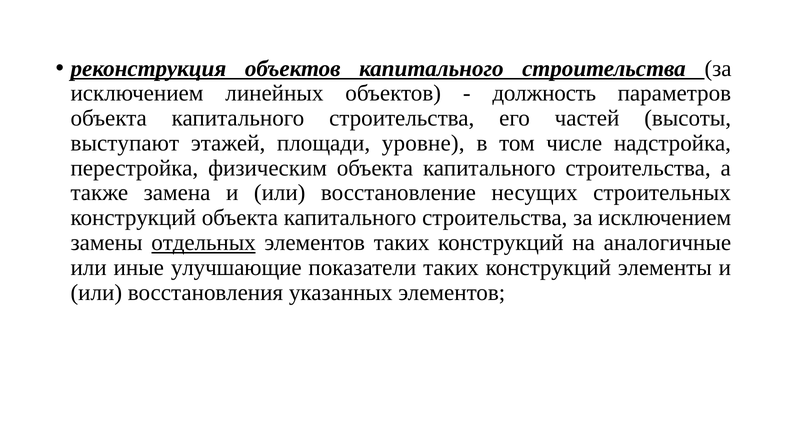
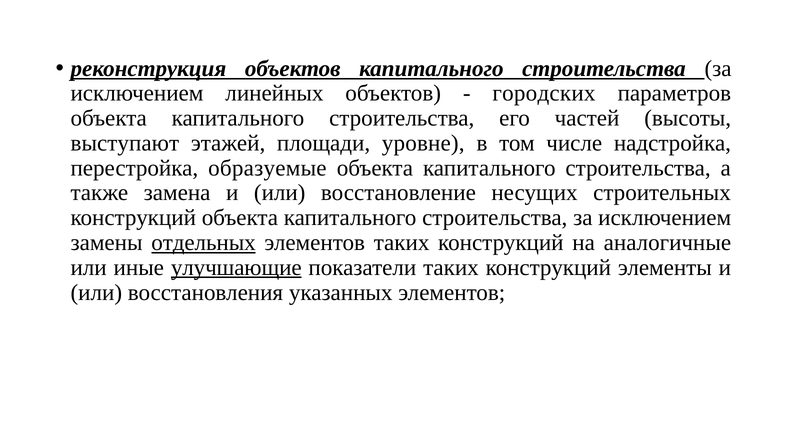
должность: должность -> городских
физическим: физическим -> образуемые
улучшающие underline: none -> present
